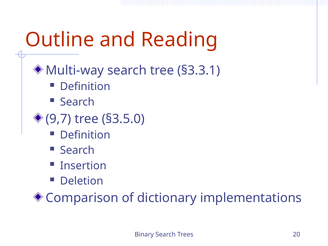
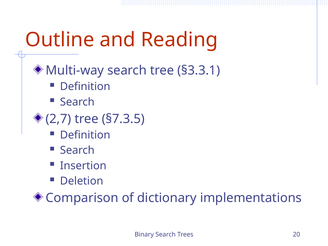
9,7: 9,7 -> 2,7
§3.5.0: §3.5.0 -> §7.3.5
